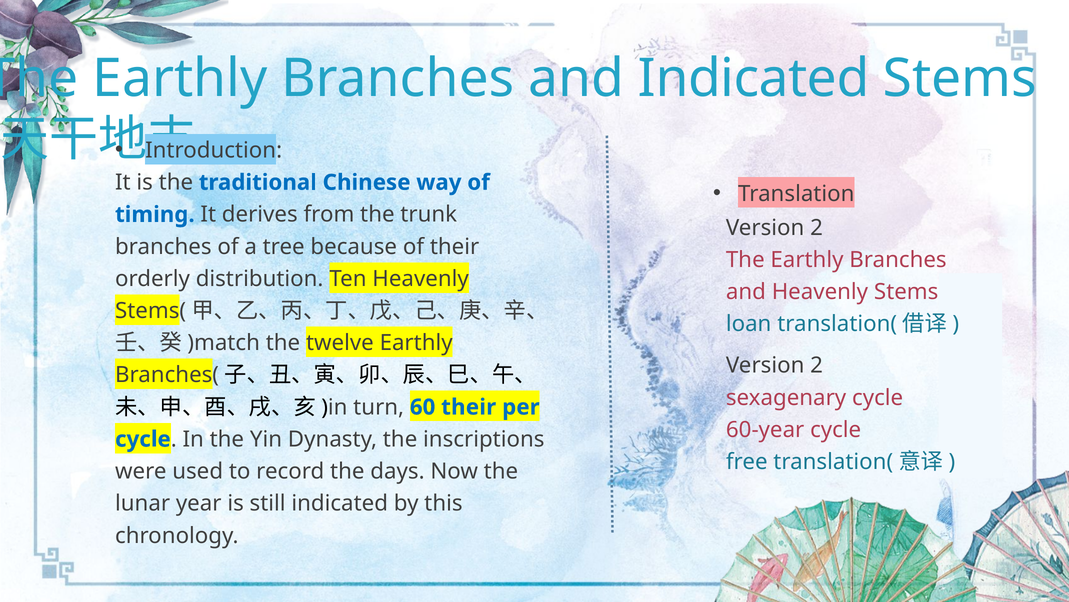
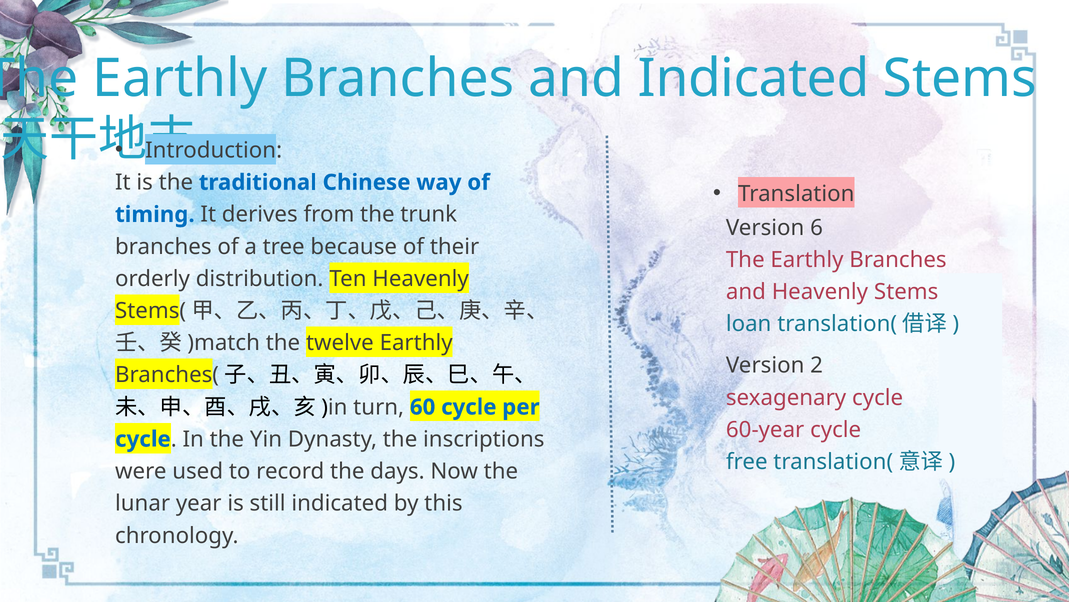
2 at (816, 227): 2 -> 6
60 their: their -> cycle
